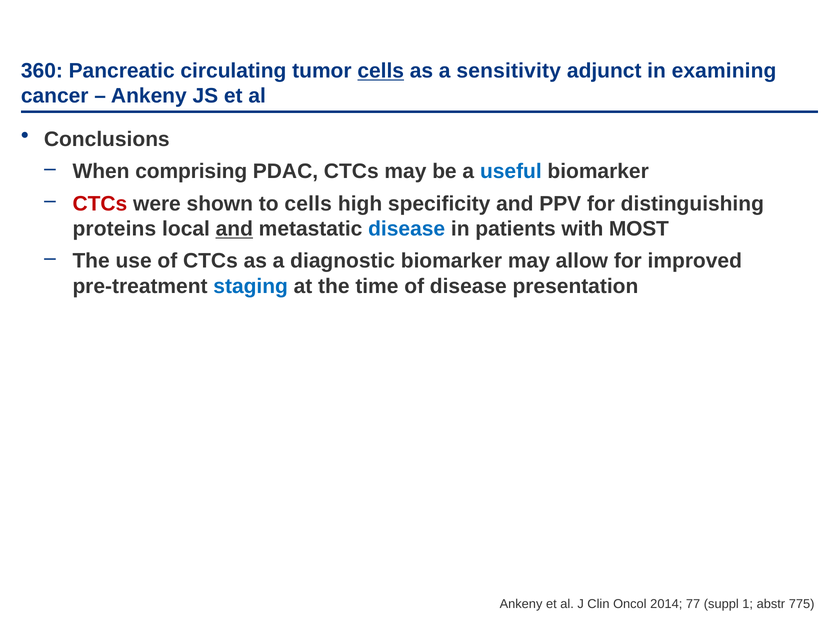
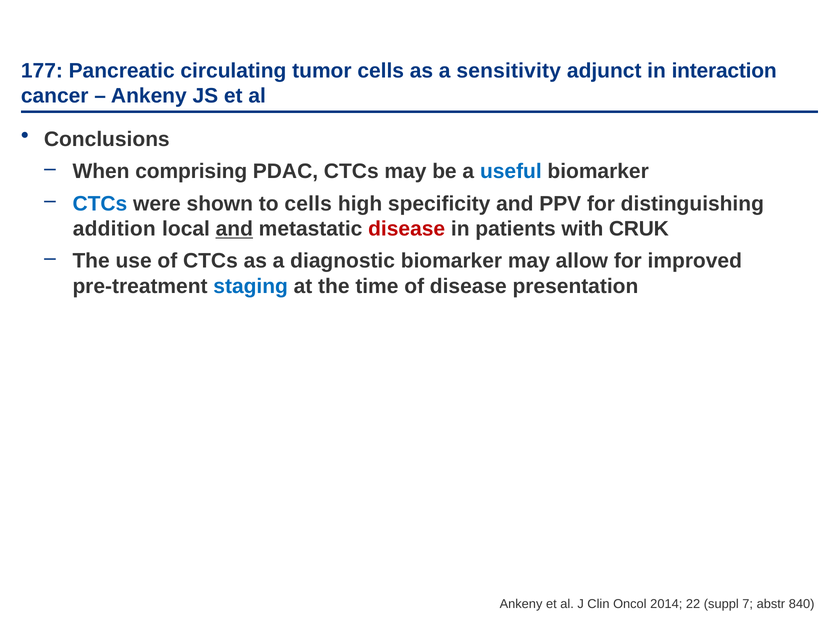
360: 360 -> 177
cells at (381, 71) underline: present -> none
examining: examining -> interaction
CTCs at (100, 204) colour: red -> blue
proteins: proteins -> addition
disease at (407, 229) colour: blue -> red
MOST: MOST -> CRUK
77: 77 -> 22
1: 1 -> 7
775: 775 -> 840
